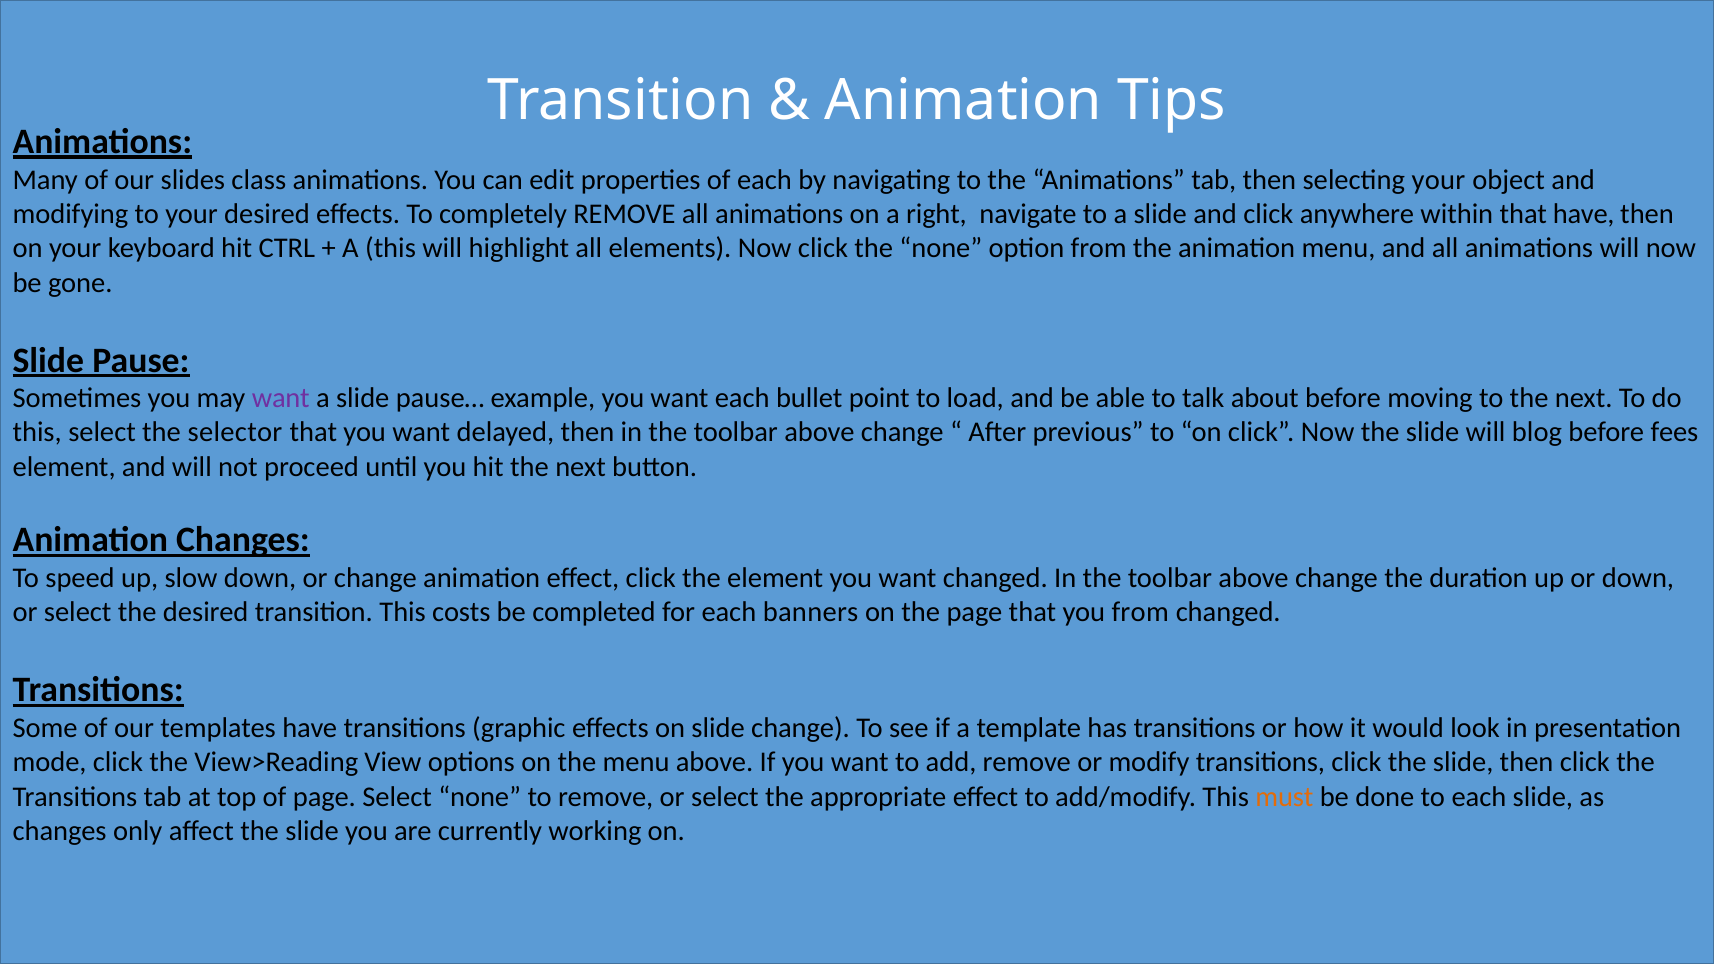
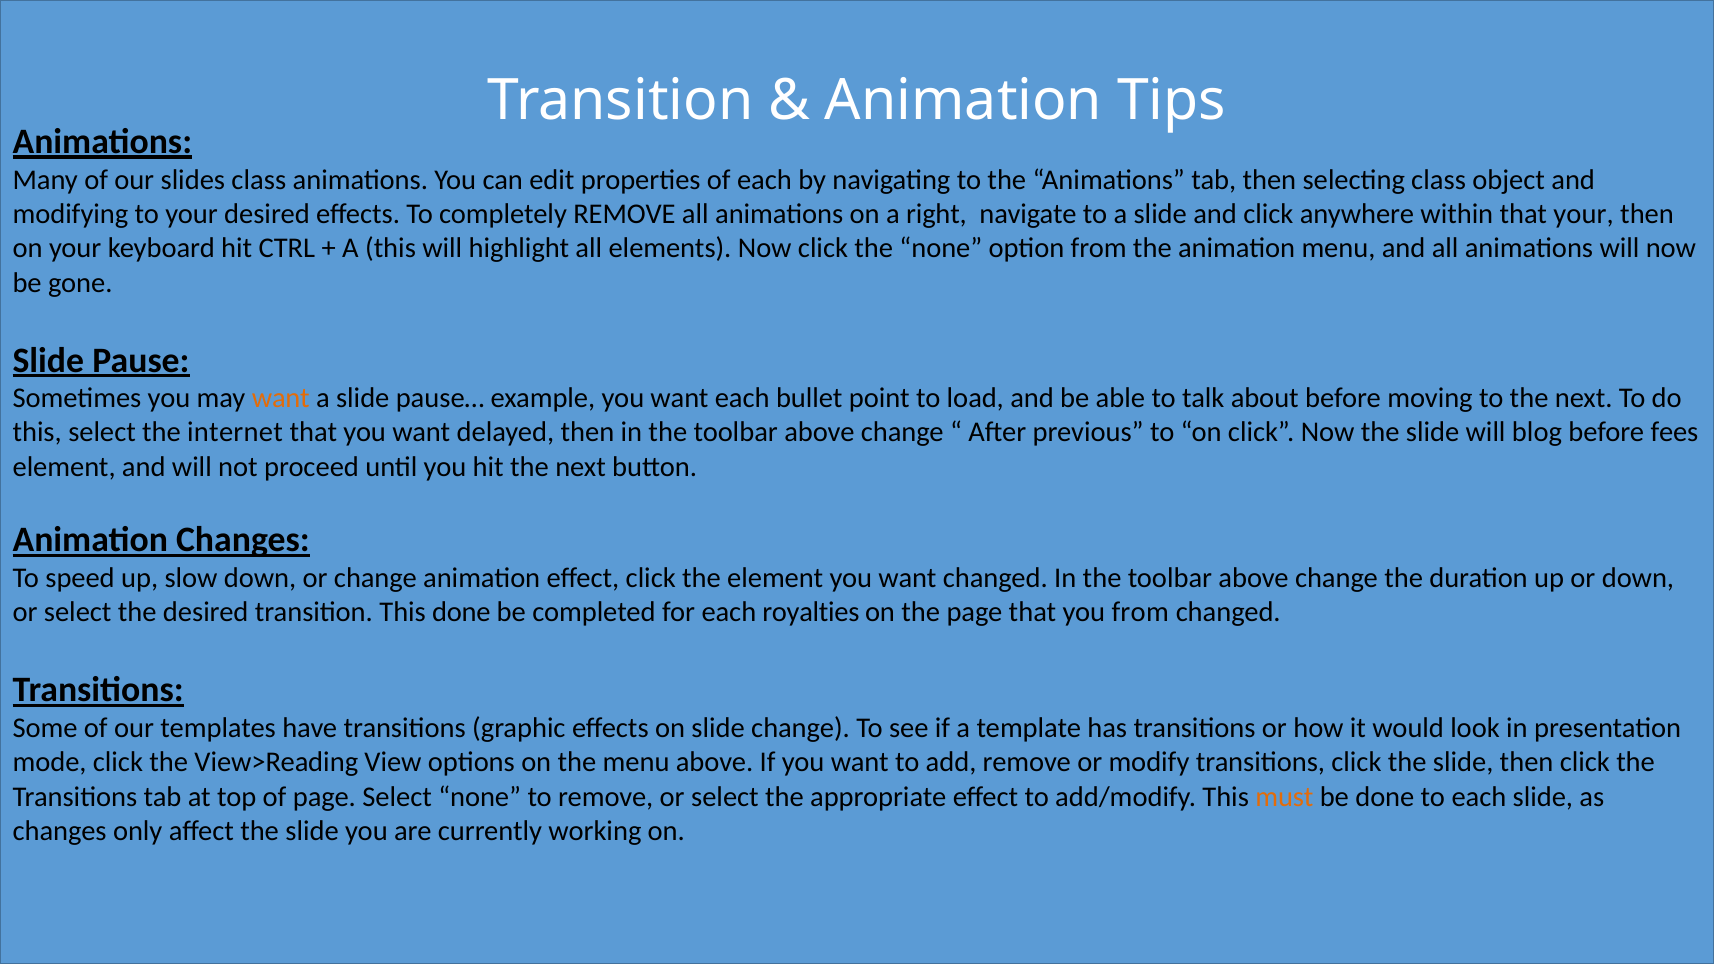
selecting your: your -> class
that have: have -> your
want at (281, 398) colour: purple -> orange
selector: selector -> internet
This costs: costs -> done
banners: banners -> royalties
